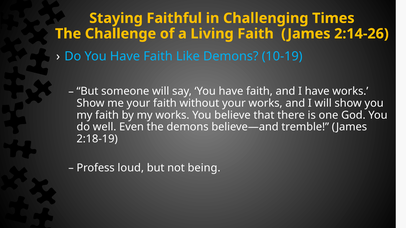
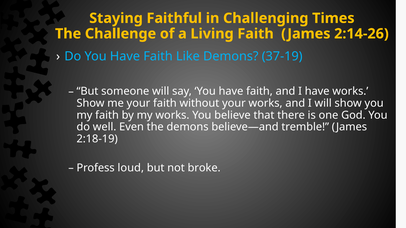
10-19: 10-19 -> 37-19
being: being -> broke
